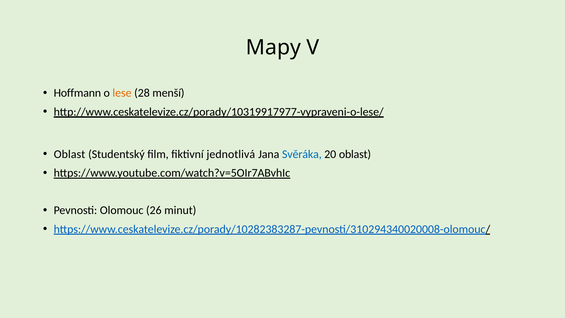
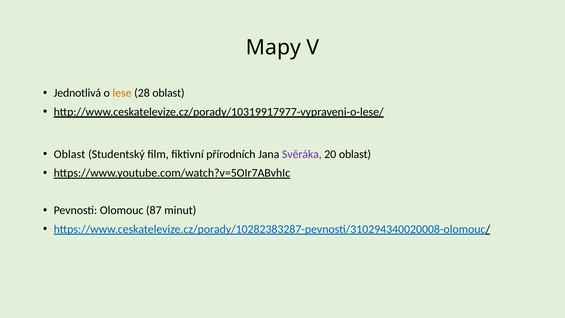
Hoffmann: Hoffmann -> Jednotlivá
28 menší: menší -> oblast
jednotlivá: jednotlivá -> přírodních
Svěráka colour: blue -> purple
26: 26 -> 87
